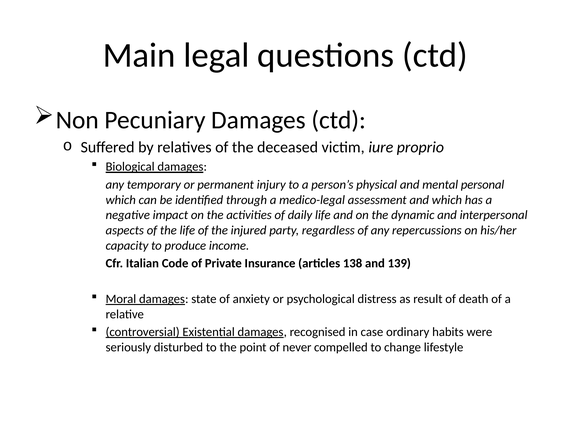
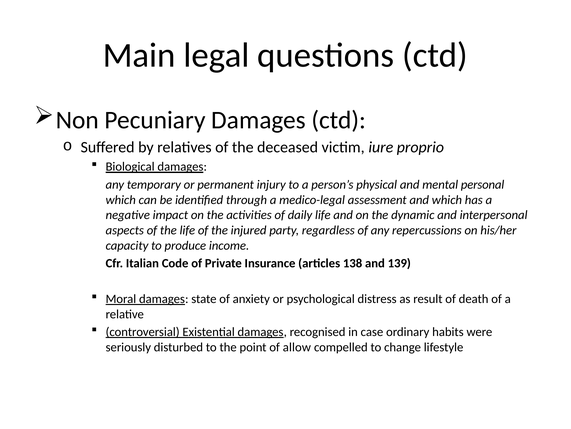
never: never -> allow
